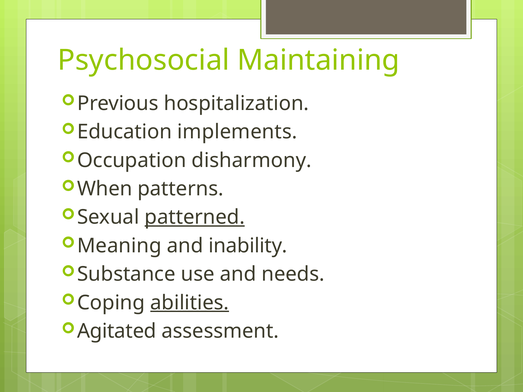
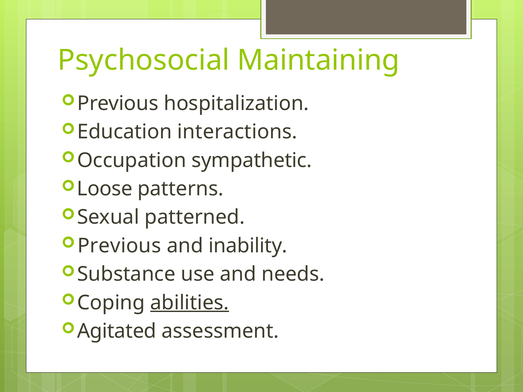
implements: implements -> interactions
disharmony: disharmony -> sympathetic
When: When -> Loose
patterned underline: present -> none
Meaning at (119, 246): Meaning -> Previous
